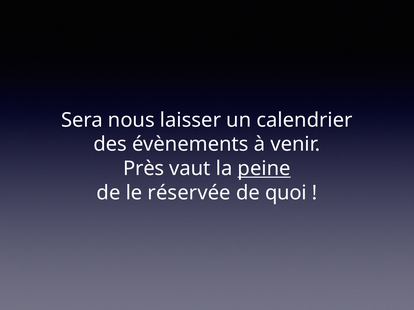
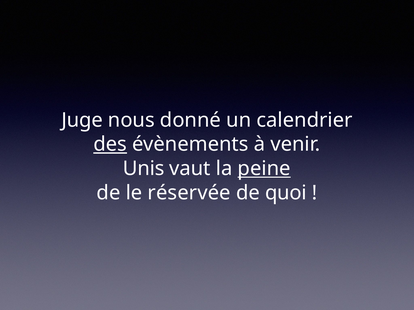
Sera: Sera -> Juge
laisser: laisser -> donné
des underline: none -> present
Près: Près -> Unis
